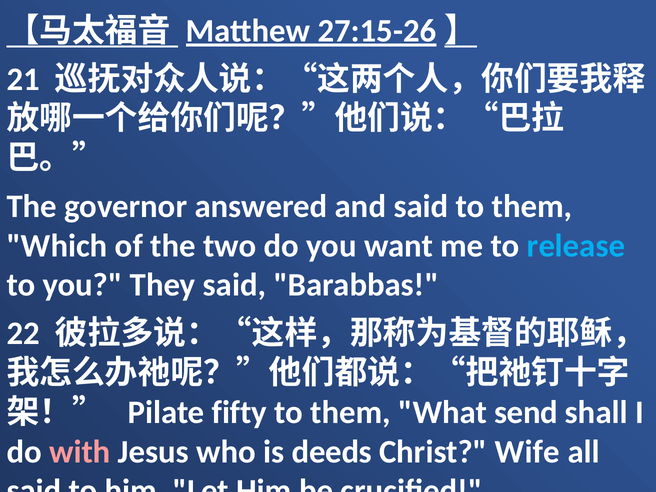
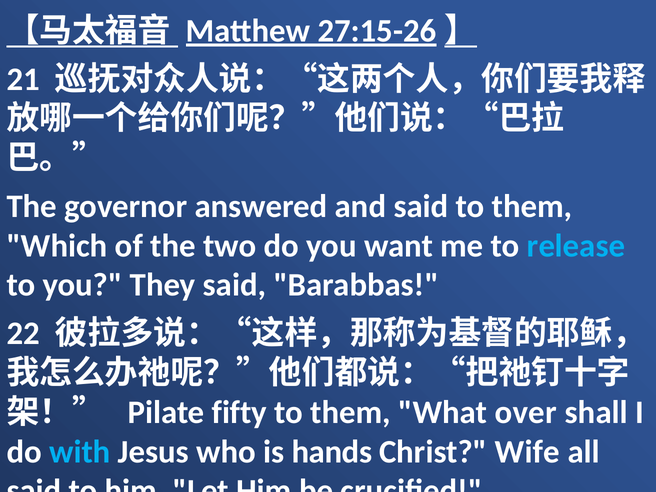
send: send -> over
with colour: pink -> light blue
deeds: deeds -> hands
